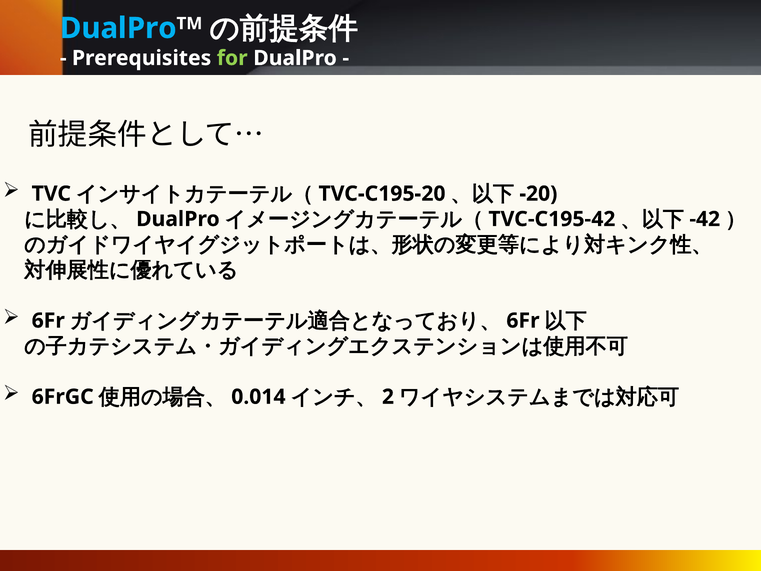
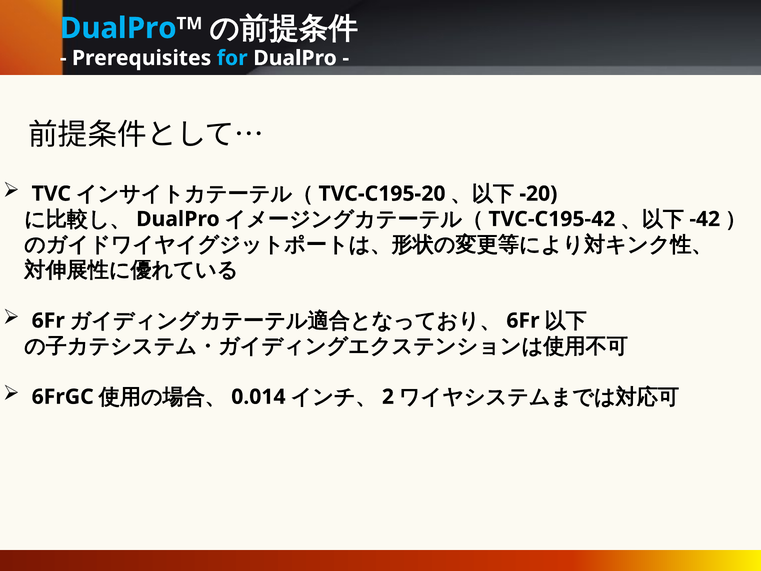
for colour: light green -> light blue
